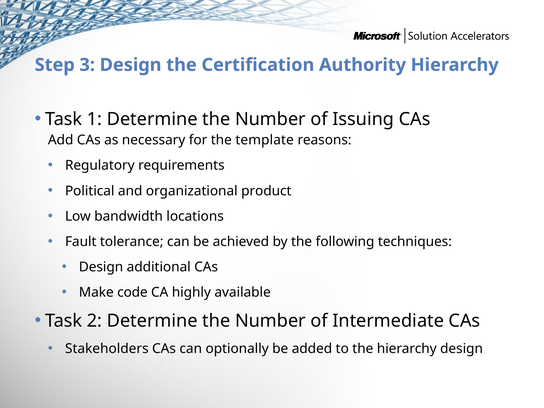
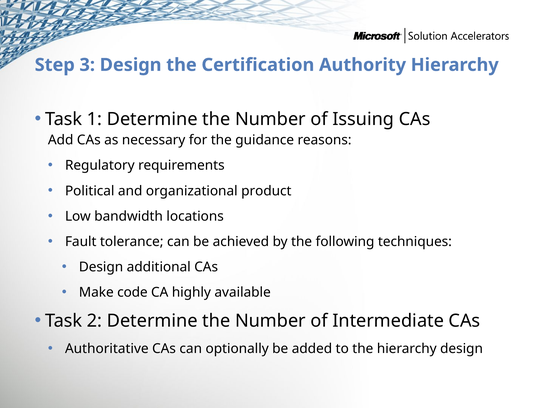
template: template -> guidance
Stakeholders: Stakeholders -> Authoritative
